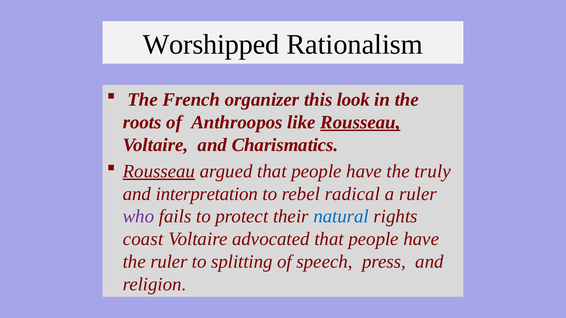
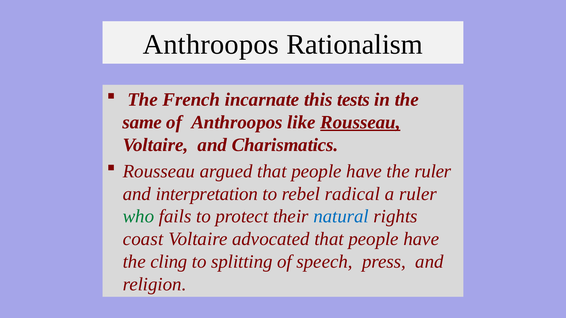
Worshipped at (211, 44): Worshipped -> Anthroopos
organizer: organizer -> incarnate
look: look -> tests
roots: roots -> same
Rousseau at (159, 171) underline: present -> none
the truly: truly -> ruler
who colour: purple -> green
the ruler: ruler -> cling
